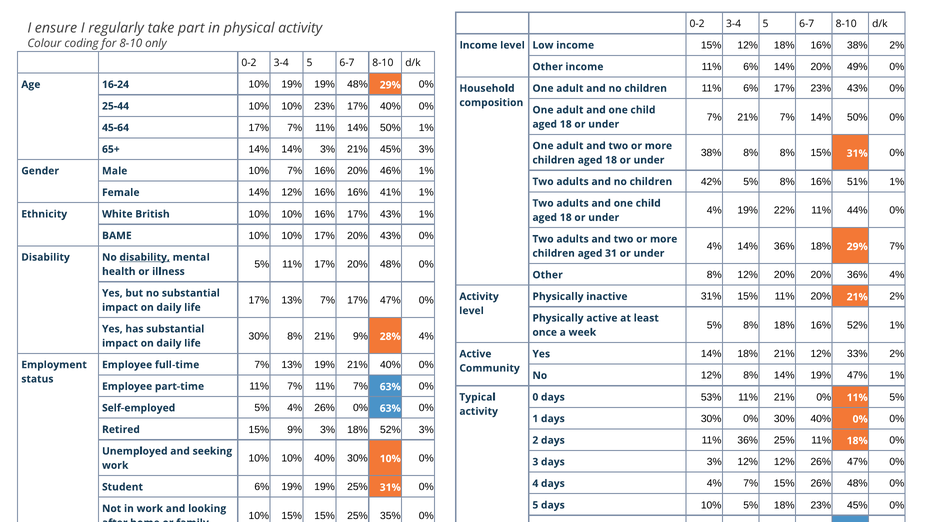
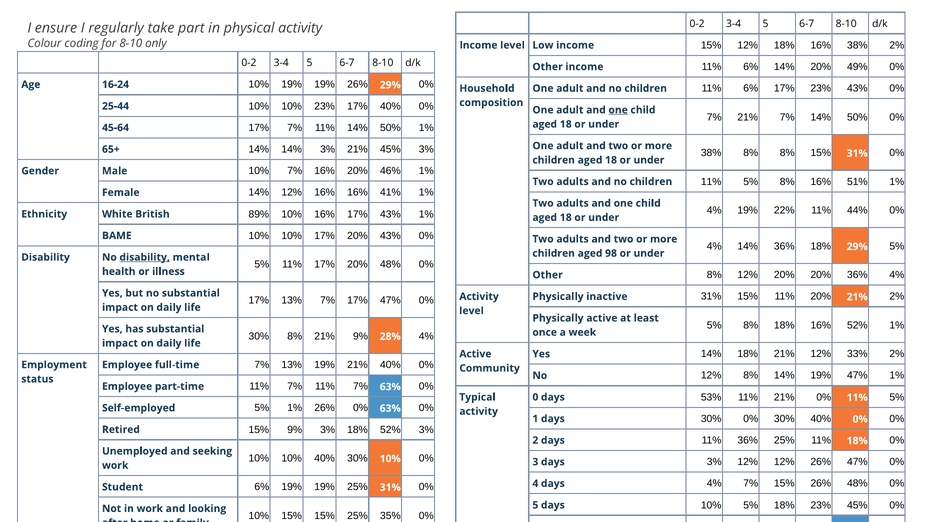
19% 48%: 48% -> 26%
one at (618, 110) underline: none -> present
42% at (711, 182): 42% -> 11%
British 10%: 10% -> 89%
29% 7%: 7% -> 5%
31: 31 -> 98
5% 4%: 4% -> 1%
